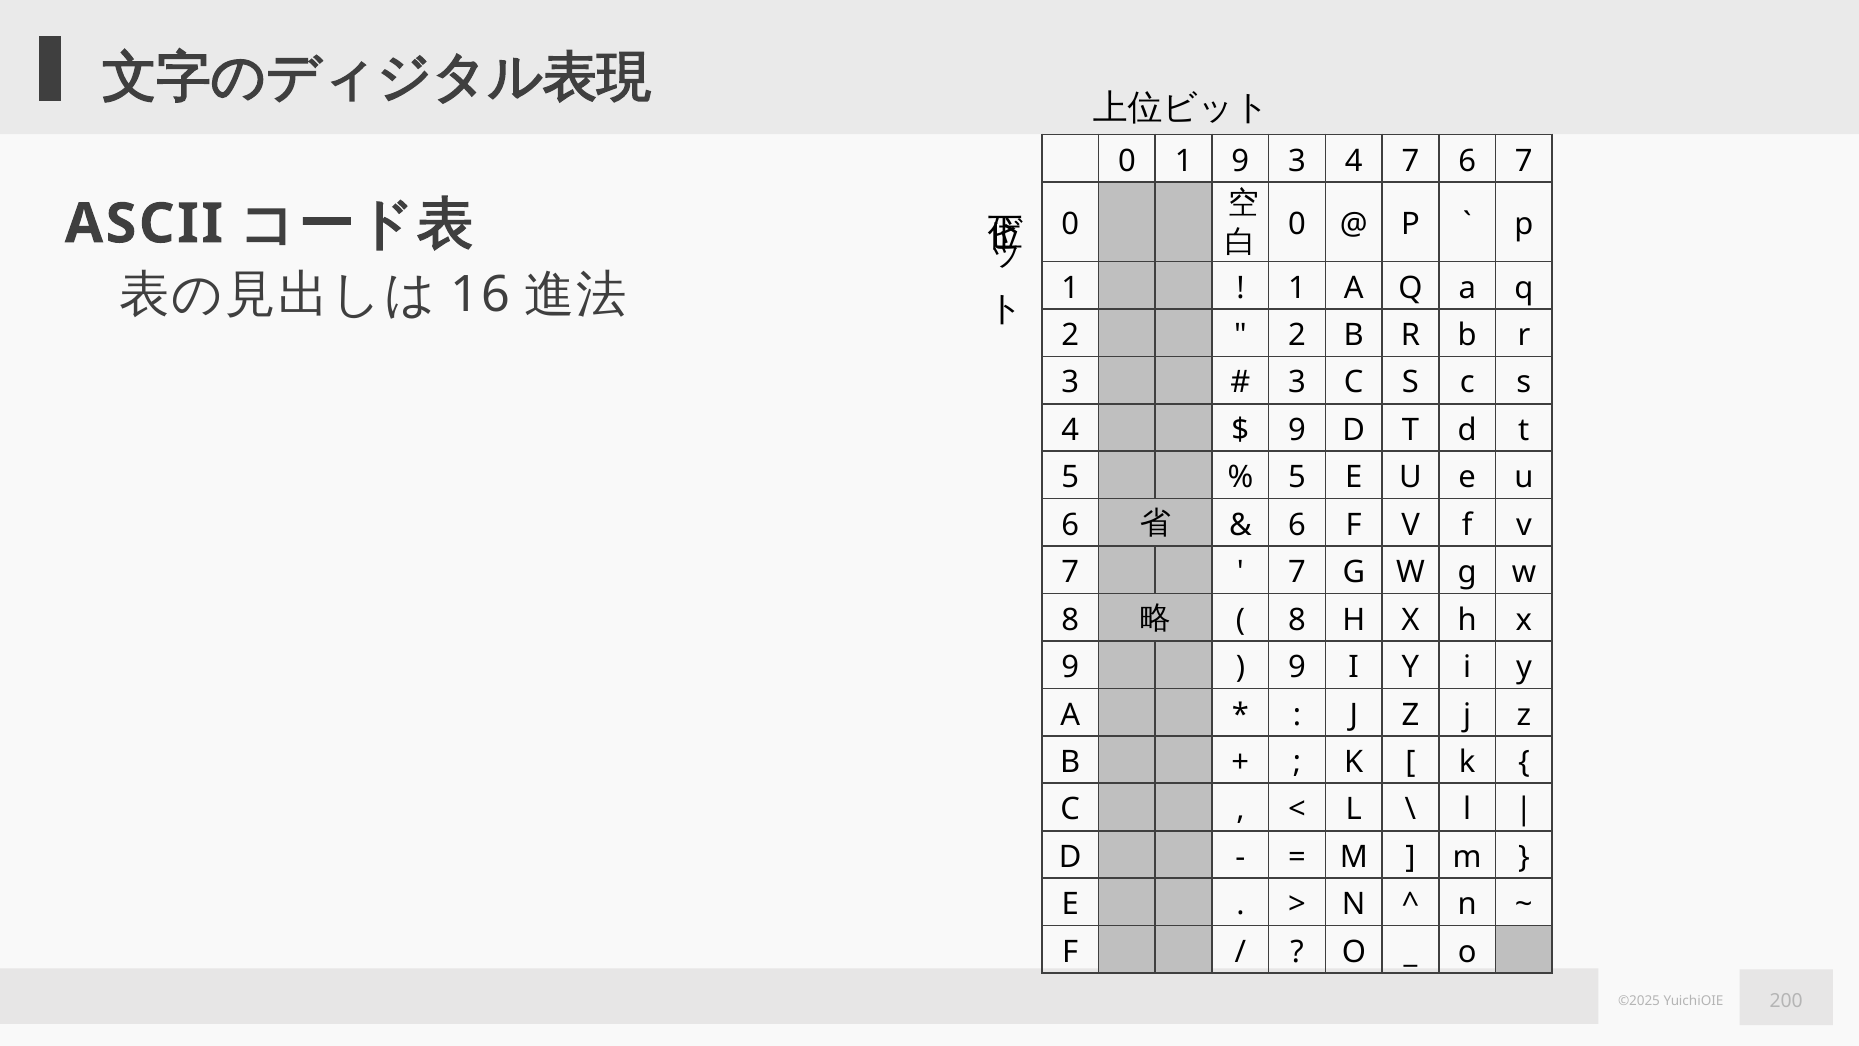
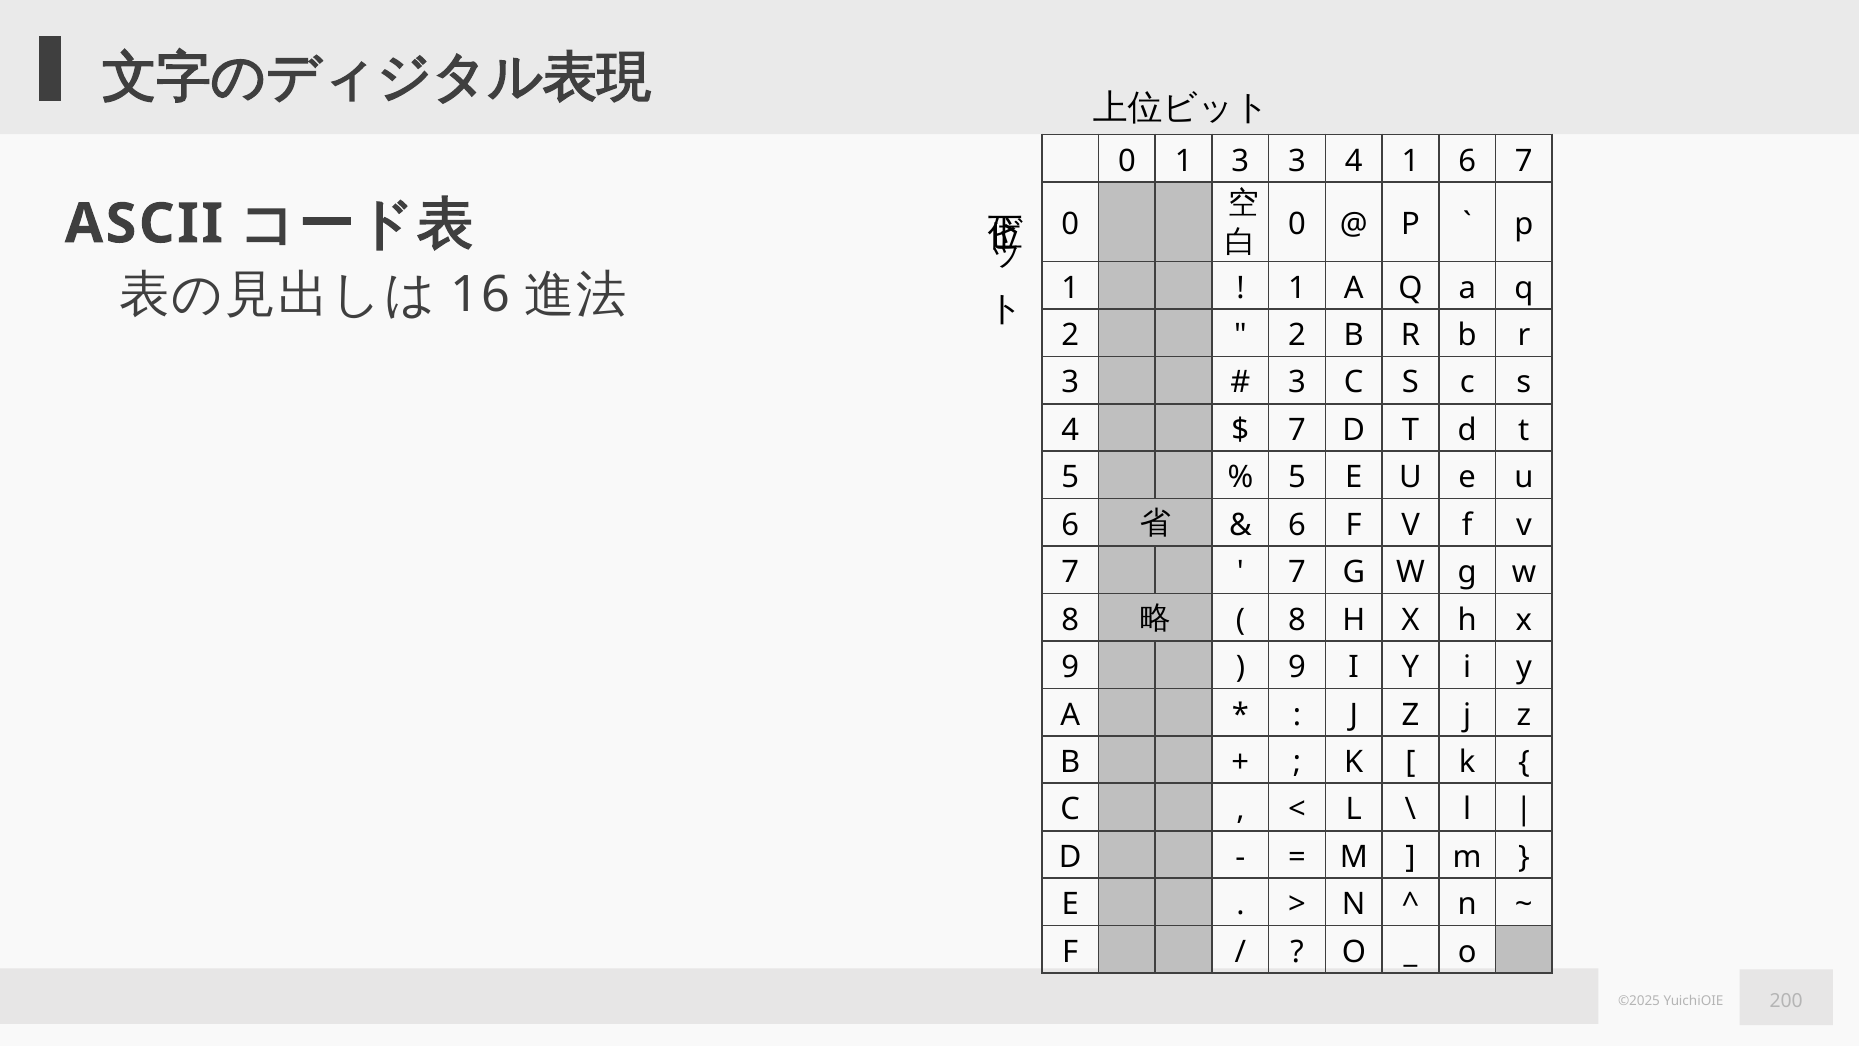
1 9: 9 -> 3
4 7: 7 -> 1
9 at (1297, 430): 9 -> 7
